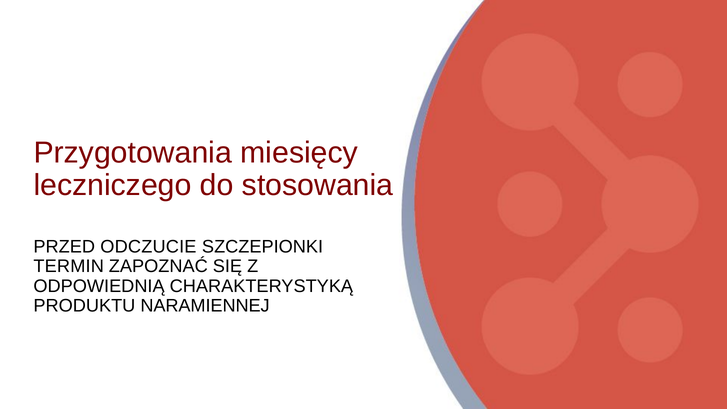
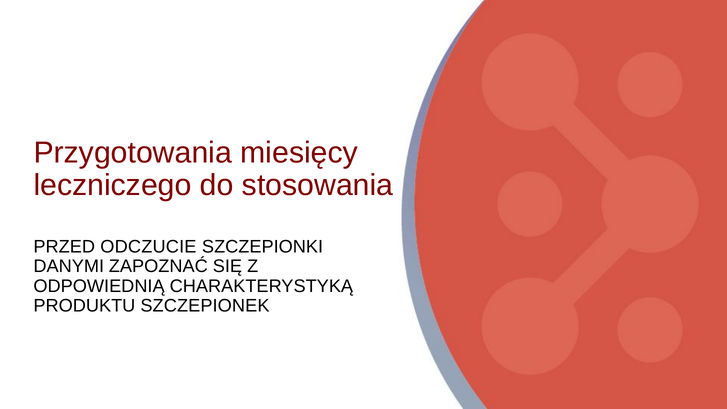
TERMIN: TERMIN -> DANYMI
NARAMIENNEJ: NARAMIENNEJ -> SZCZEPIONEK
